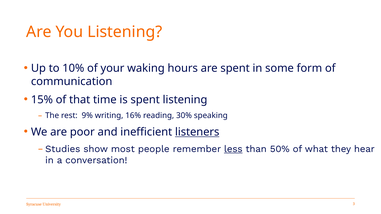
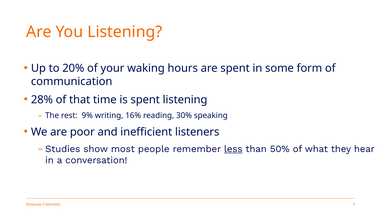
10%: 10% -> 20%
15%: 15% -> 28%
listeners underline: present -> none
